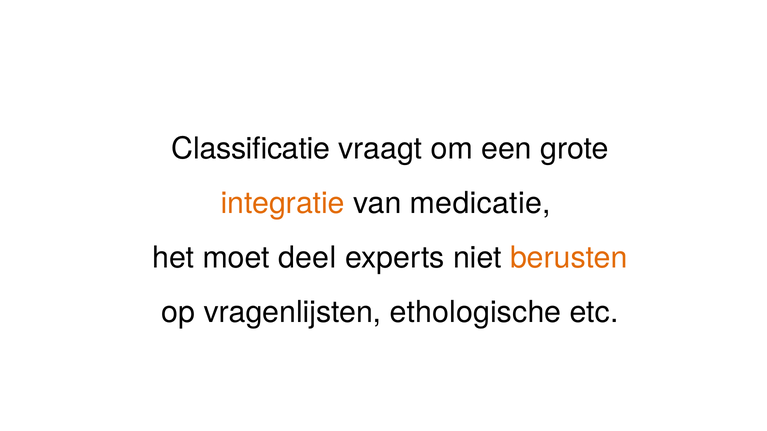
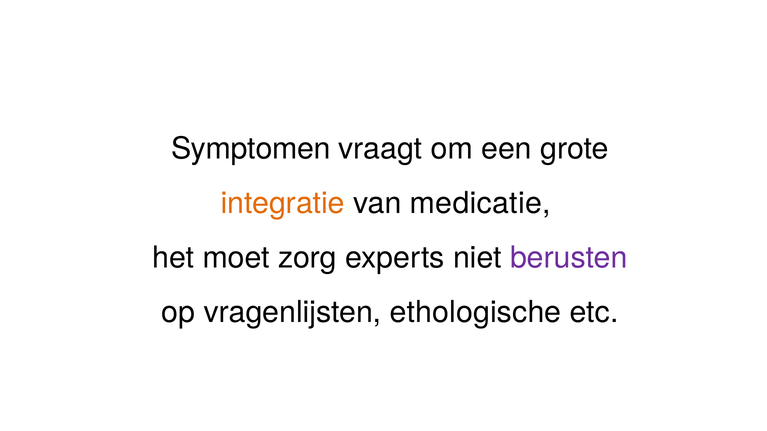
Classificatie: Classificatie -> Symptomen
deel: deel -> zorg
berusten colour: orange -> purple
